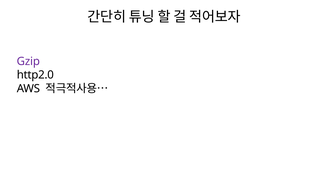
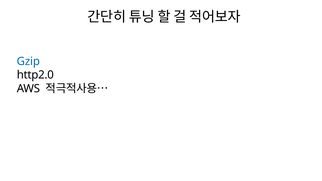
Gzip colour: purple -> blue
